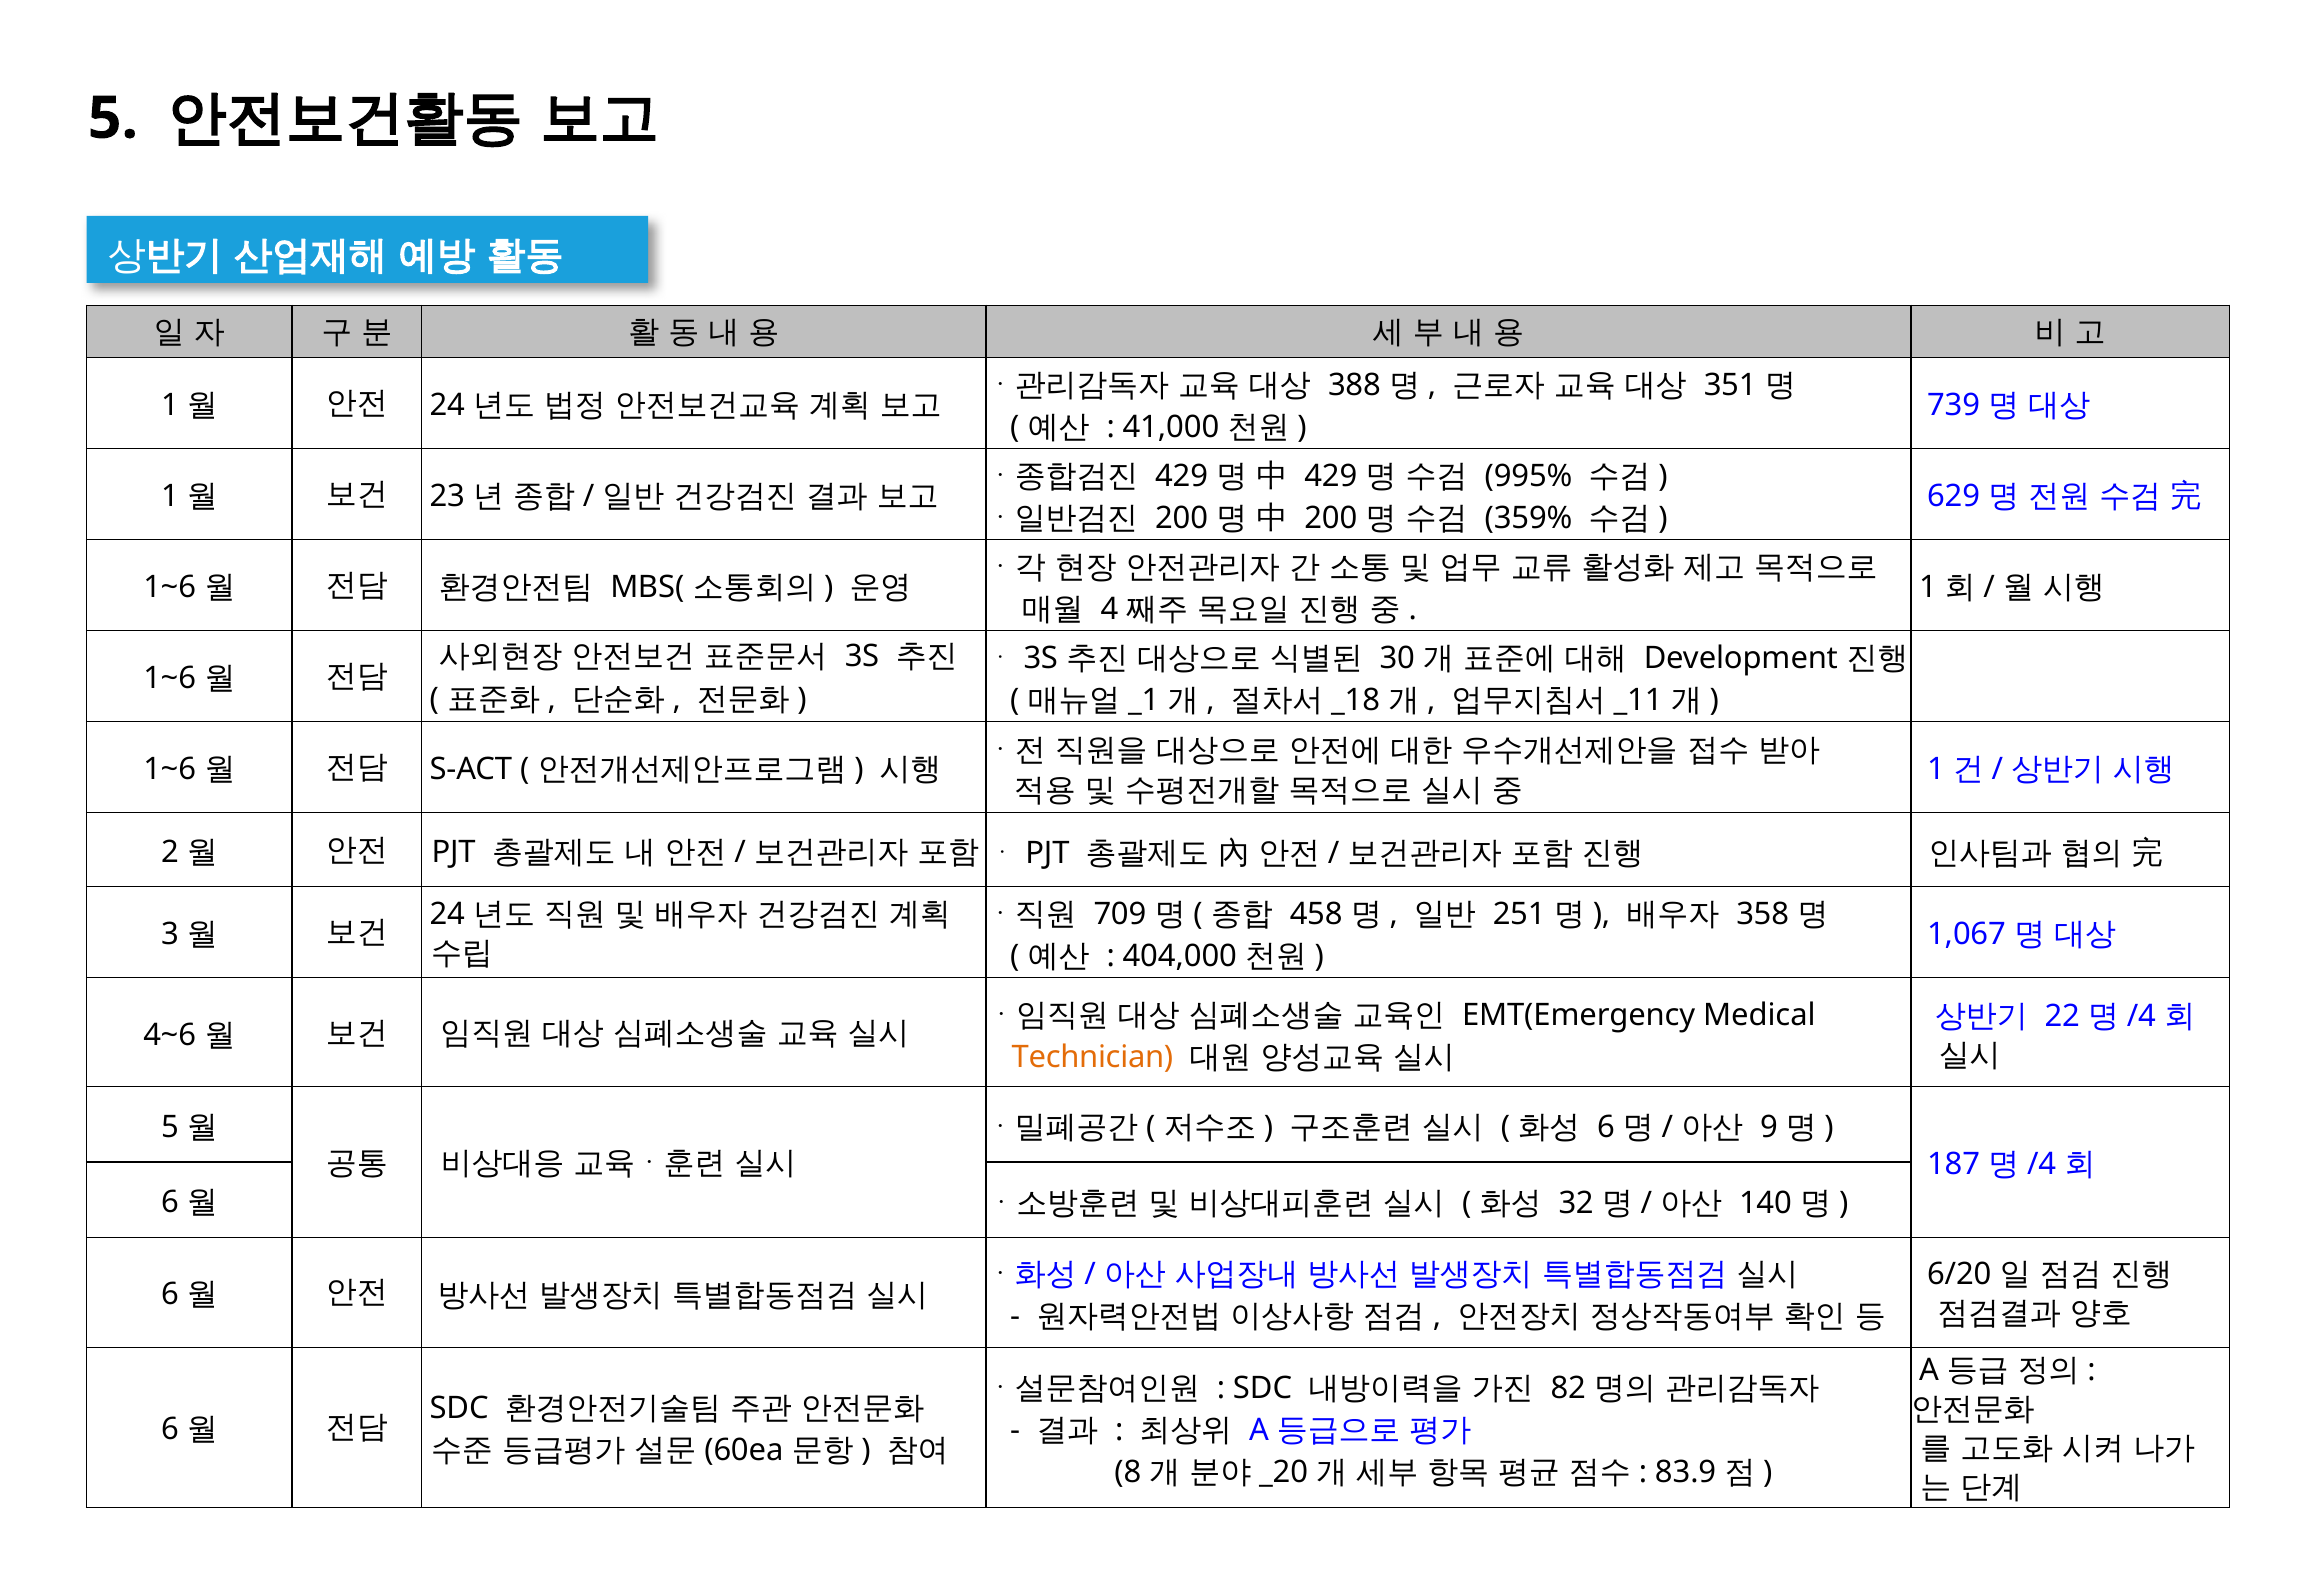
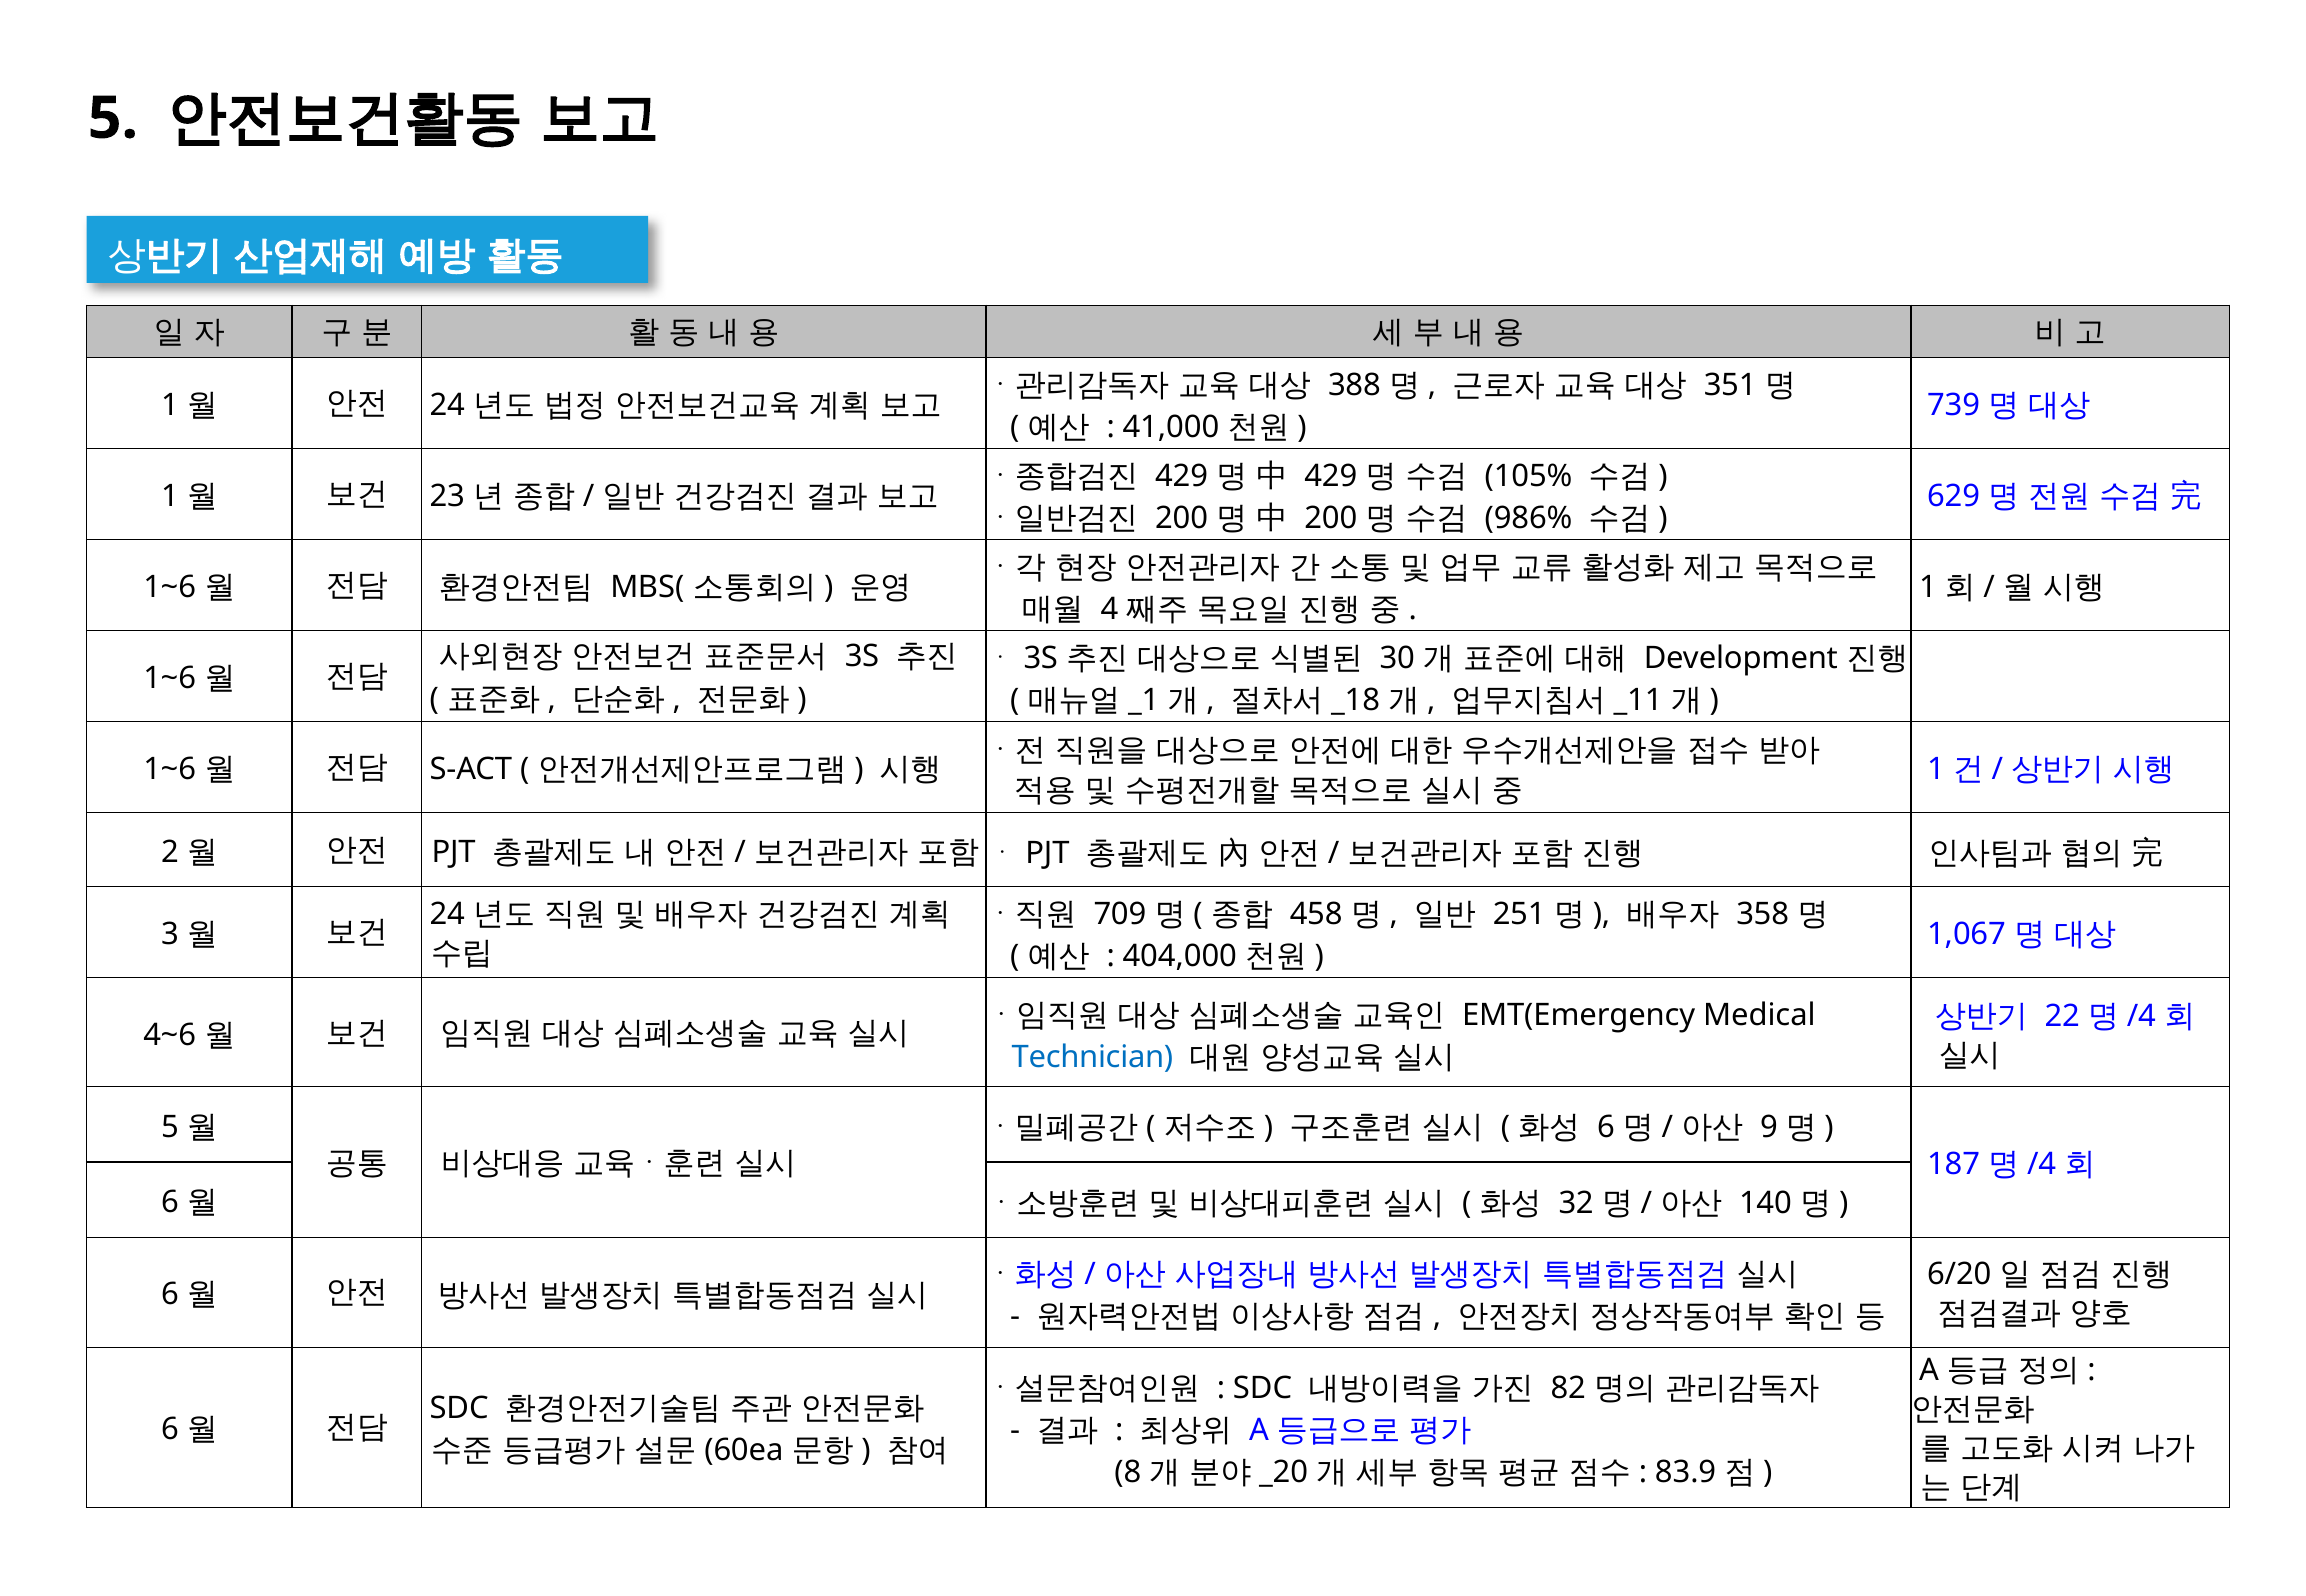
995%: 995% -> 105%
359%: 359% -> 986%
Technician colour: orange -> blue
